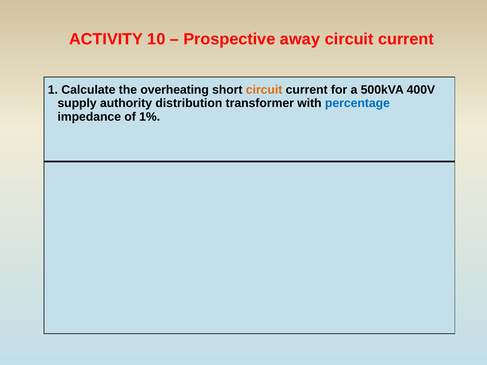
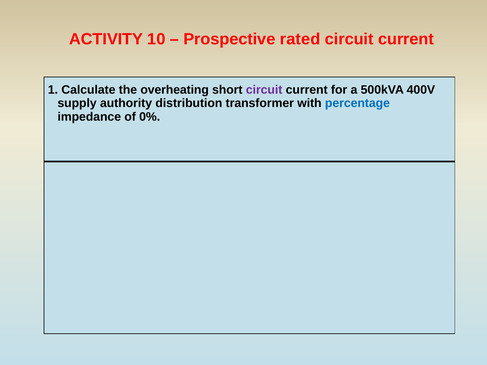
away: away -> rated
circuit at (264, 90) colour: orange -> purple
1%: 1% -> 0%
